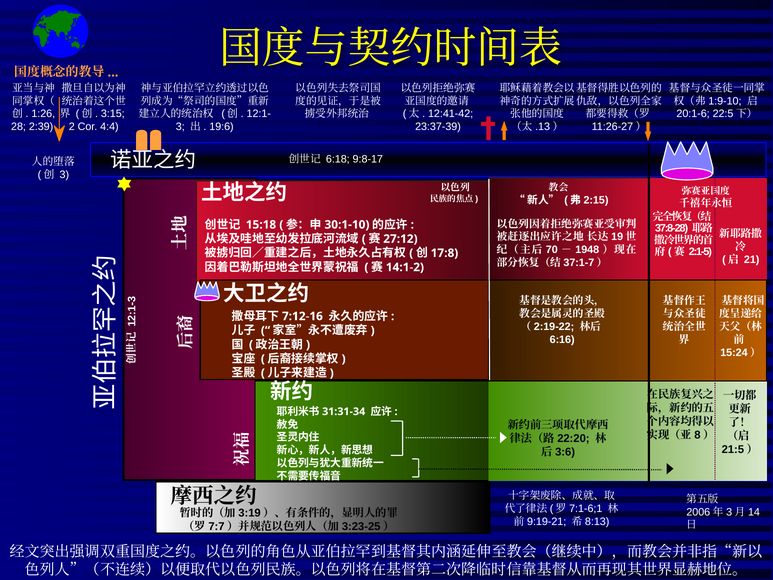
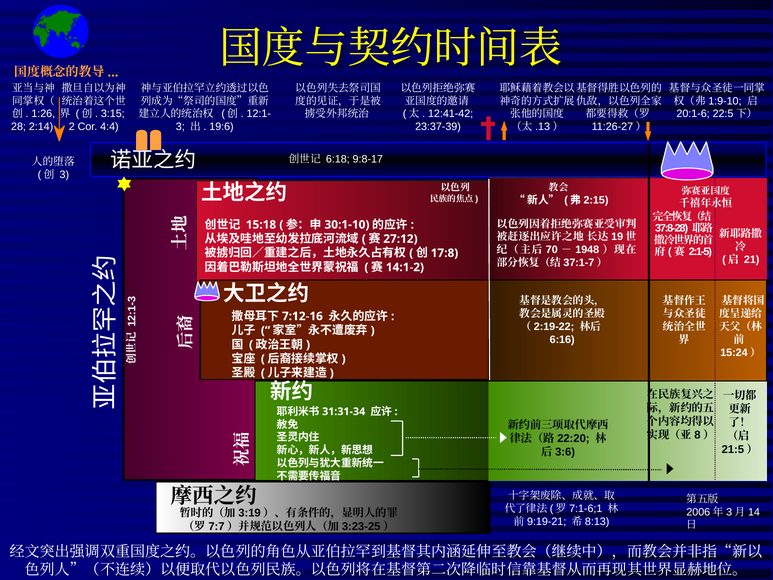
2:39: 2:39 -> 2:14
